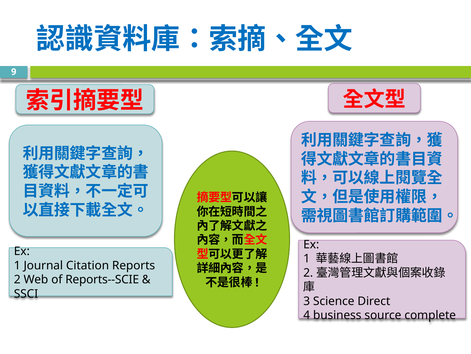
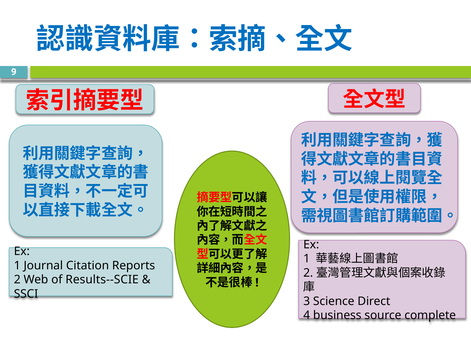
Reports--SCIE: Reports--SCIE -> Results--SCIE
